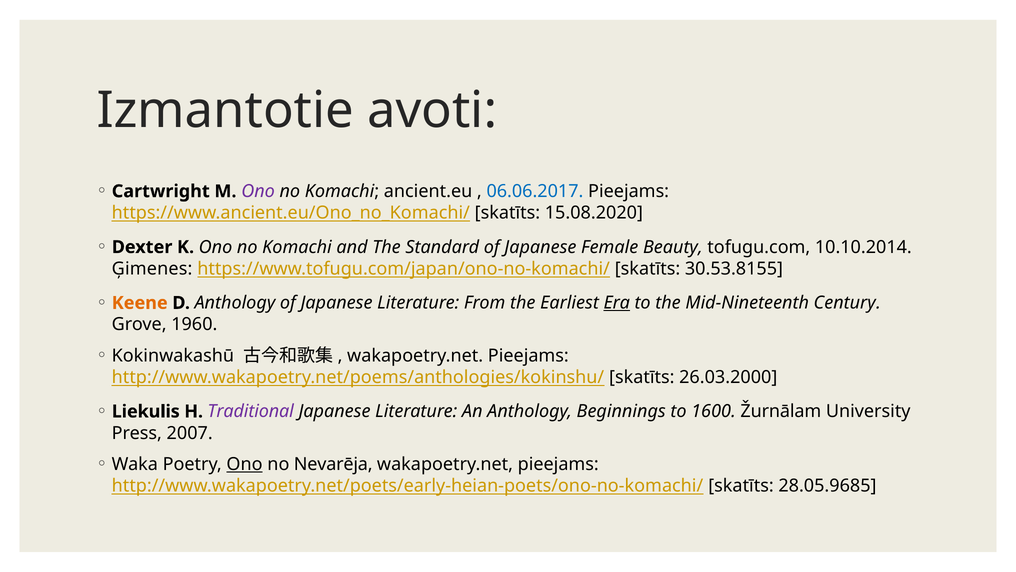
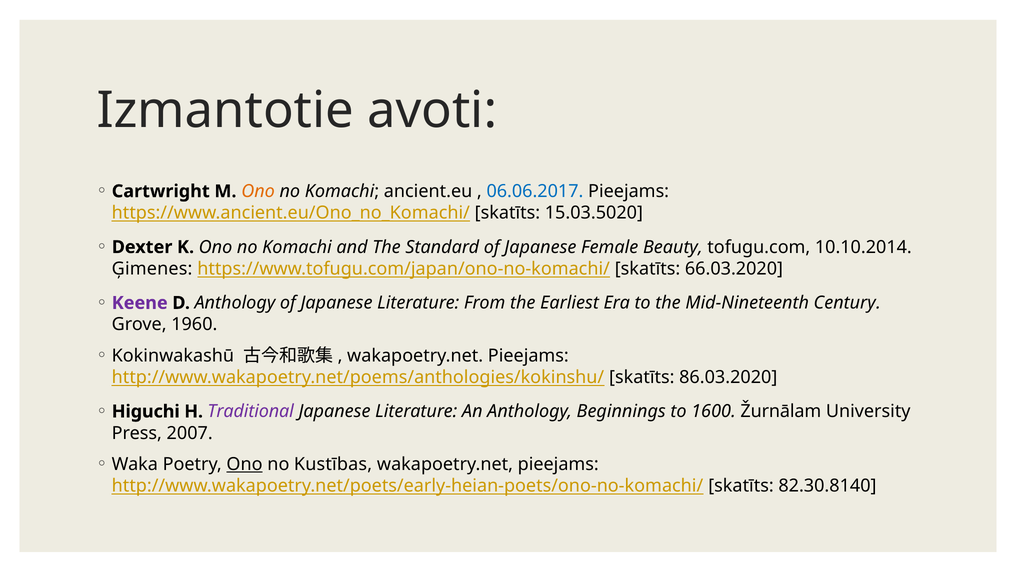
Ono at (258, 191) colour: purple -> orange
15.08.2020: 15.08.2020 -> 15.03.5020
30.53.8155: 30.53.8155 -> 66.03.2020
Keene colour: orange -> purple
Era underline: present -> none
26.03.2000: 26.03.2000 -> 86.03.2020
Liekulis: Liekulis -> Higuchi
Nevarēja: Nevarēja -> Kustības
28.05.9685: 28.05.9685 -> 82.30.8140
